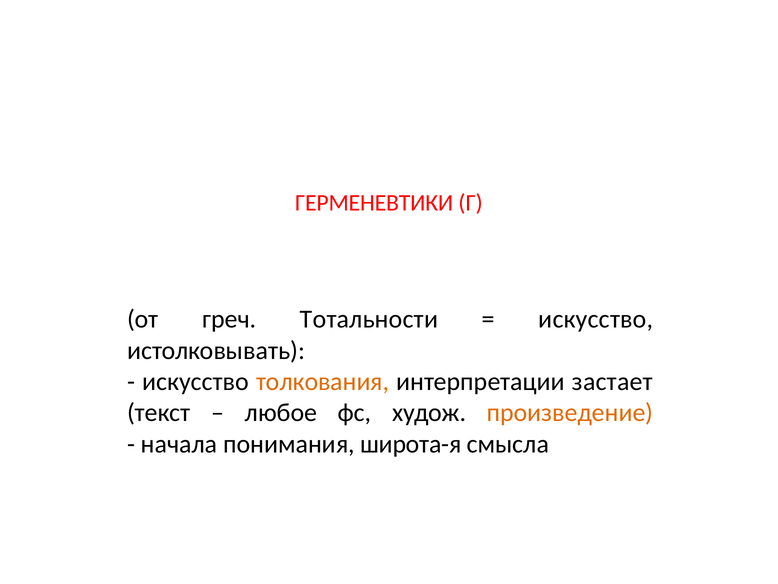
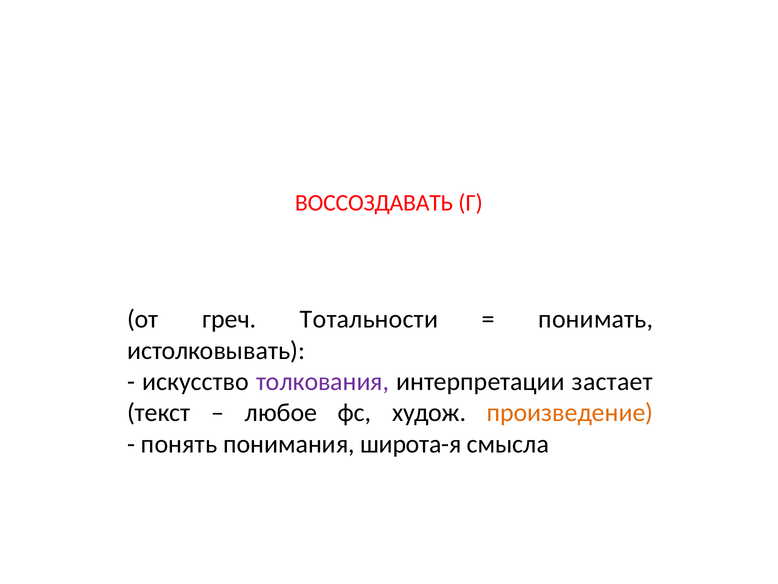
ГЕРМЕНЕВТИКИ: ГЕРМЕНЕВТИКИ -> ВОССОЗДАВАТЬ
искусство at (596, 319): искусство -> понимать
толкования colour: orange -> purple
начала: начала -> понять
